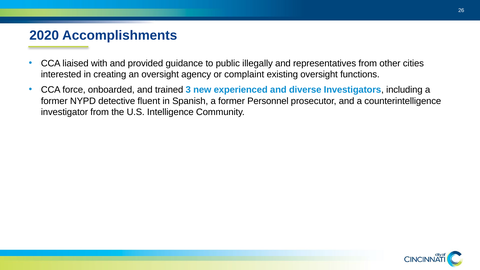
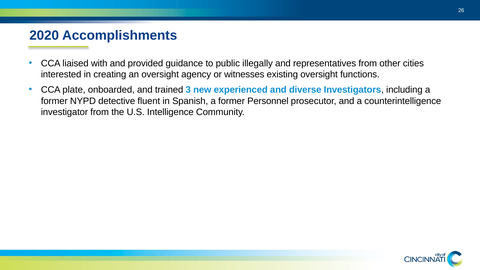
complaint: complaint -> witnesses
force: force -> plate
